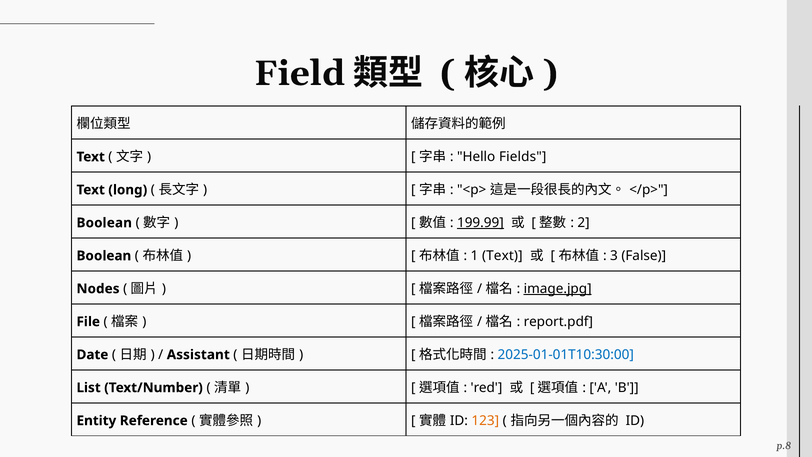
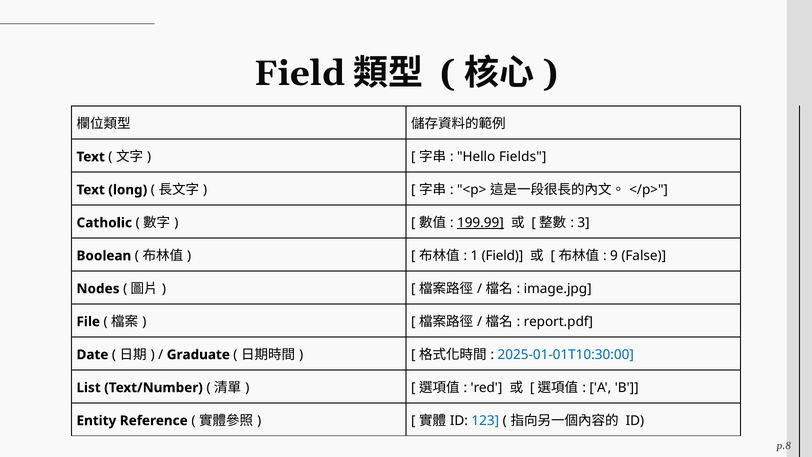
Boolean at (104, 223): Boolean -> Catholic
2: 2 -> 3
1 Text: Text -> Field
3: 3 -> 9
image.jpg underline: present -> none
Assistant: Assistant -> Graduate
123 colour: orange -> blue
